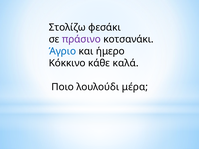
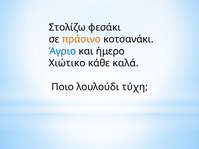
πράσινο colour: purple -> orange
Κόκκινο: Κόκκινο -> Χιώτικο
μέρα: μέρα -> τύχη
